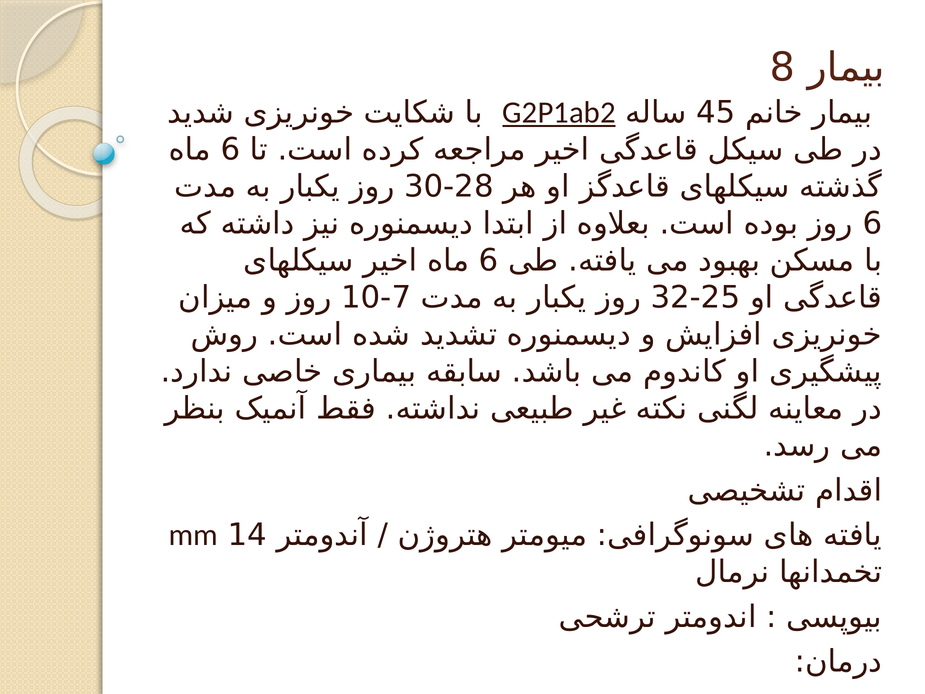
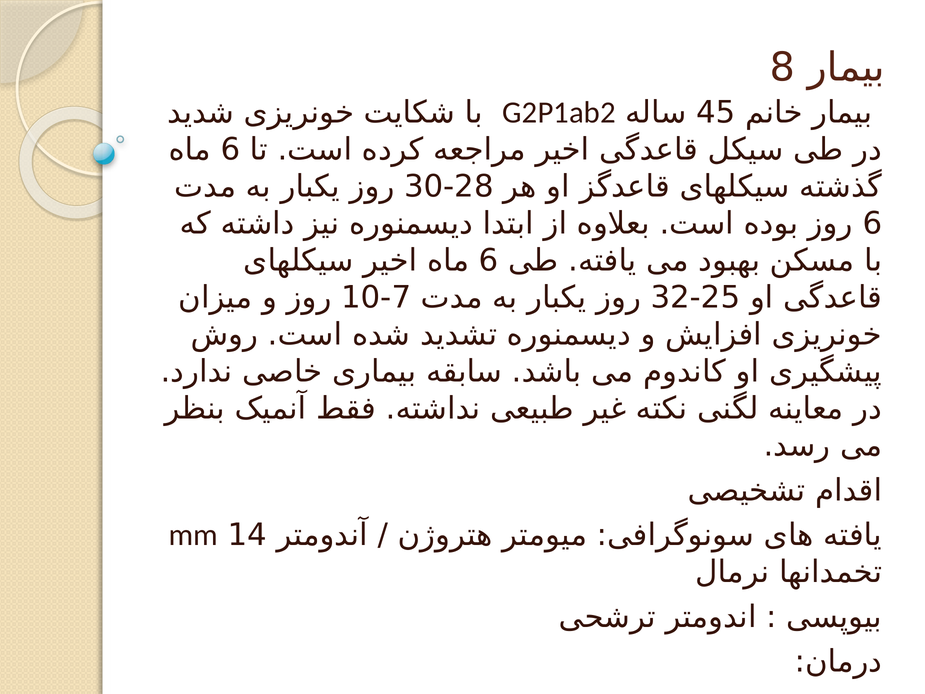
G2P1ab2 underline: present -> none
